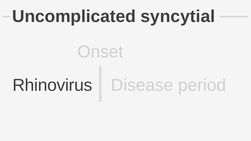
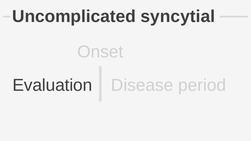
Rhinovirus: Rhinovirus -> Evaluation
